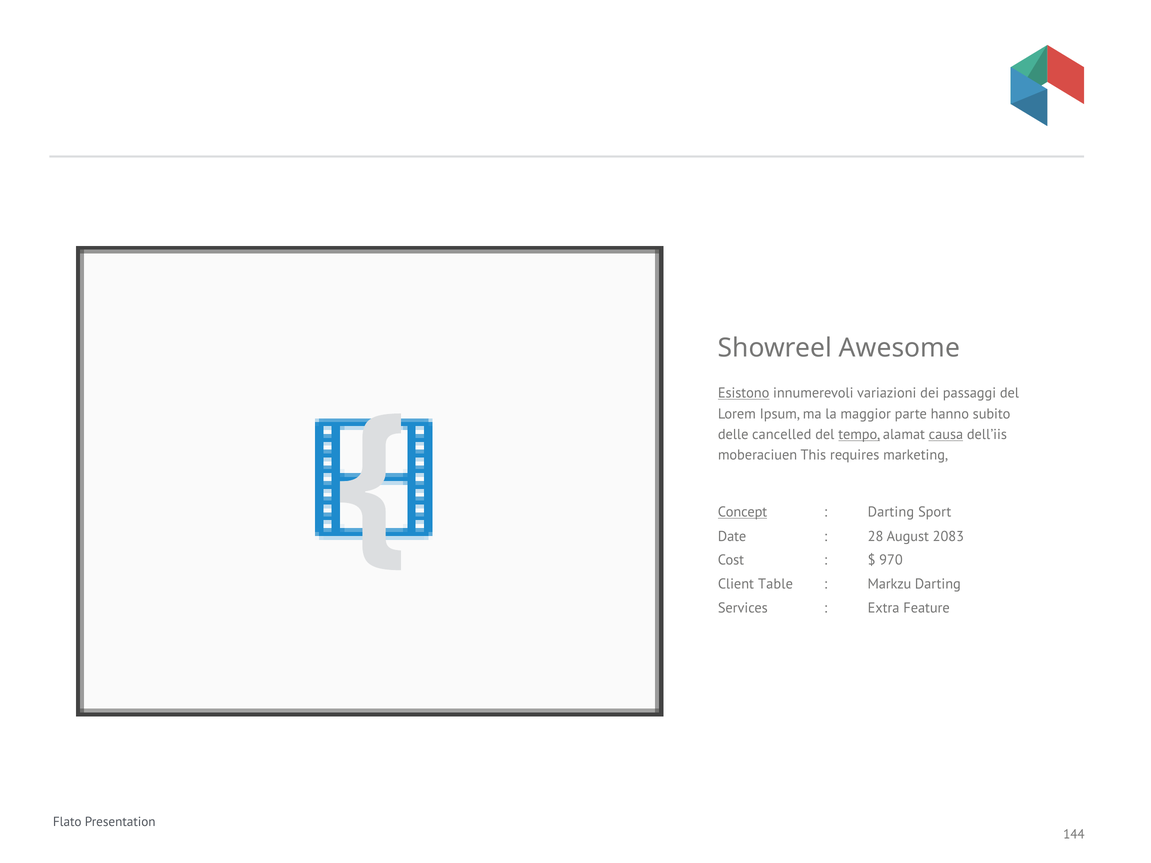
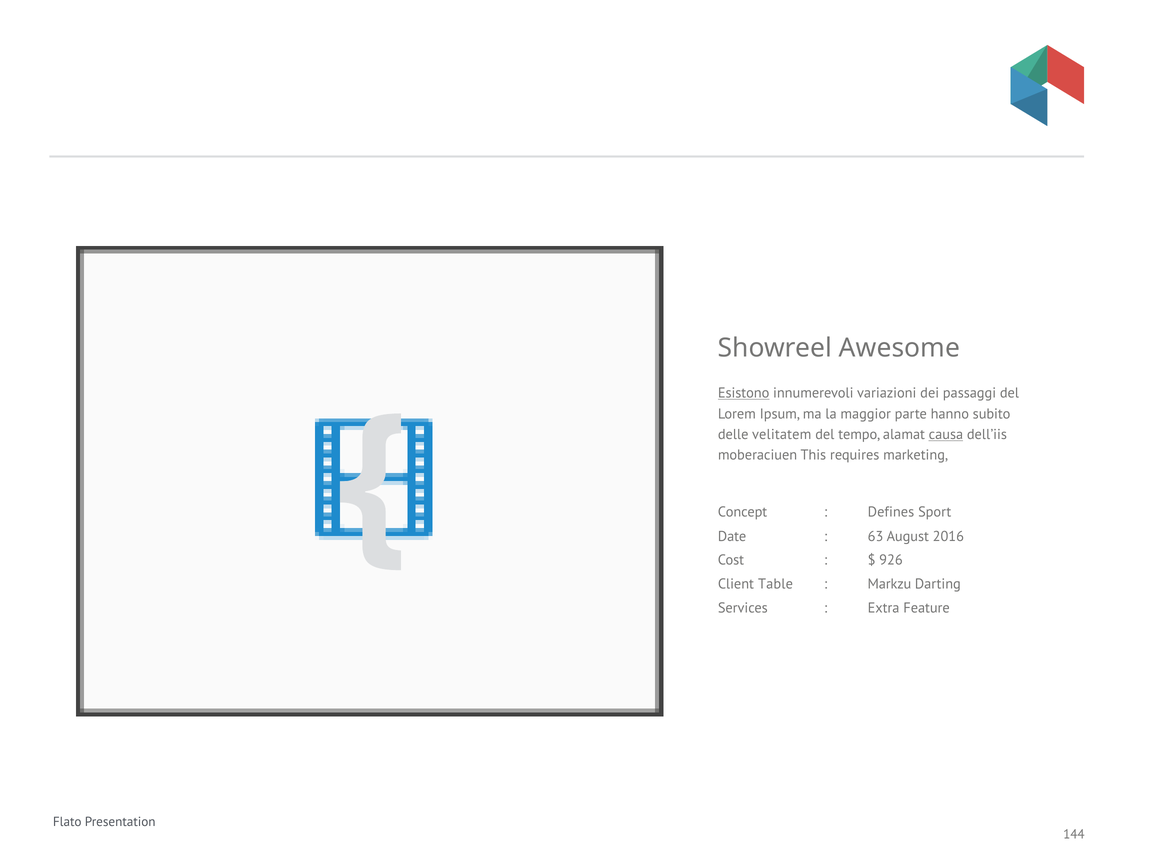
cancelled: cancelled -> velitatem
tempo underline: present -> none
Concept underline: present -> none
Darting at (891, 512): Darting -> Defines
28: 28 -> 63
2083: 2083 -> 2016
970: 970 -> 926
